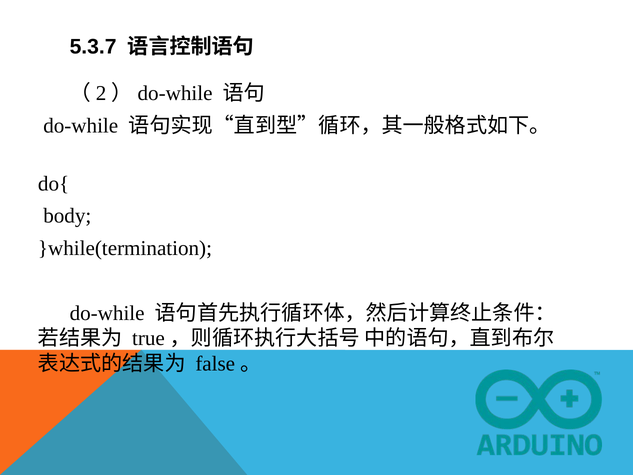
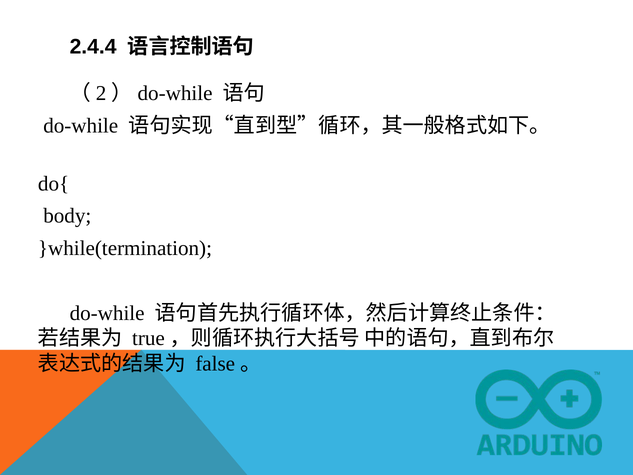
5.3.7: 5.3.7 -> 2.4.4
